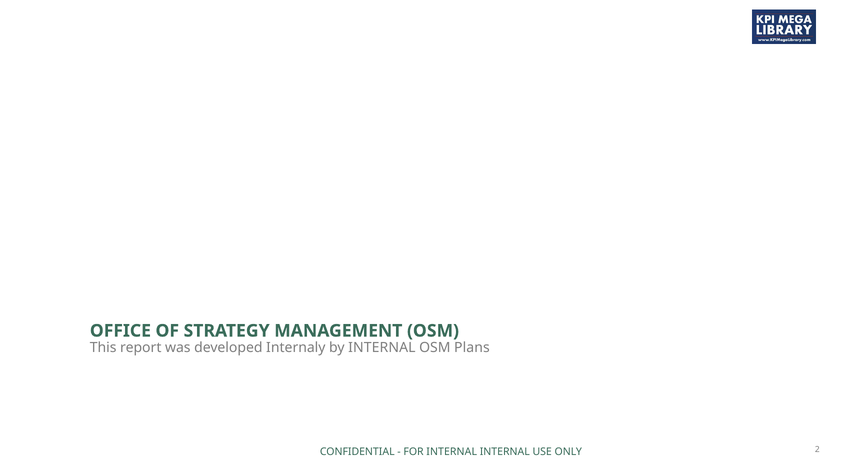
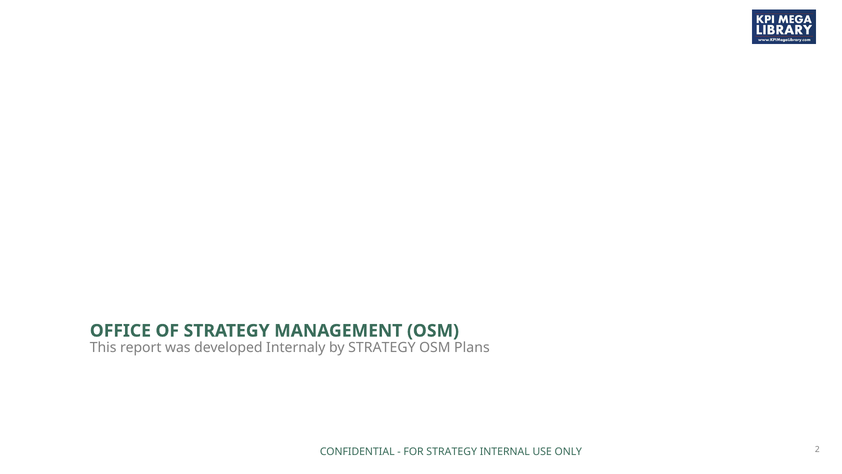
by INTERNAL: INTERNAL -> STRATEGY
FOR INTERNAL: INTERNAL -> STRATEGY
